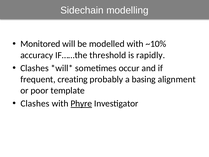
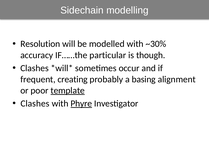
Monitored: Monitored -> Resolution
~10%: ~10% -> ~30%
threshold: threshold -> particular
rapidly: rapidly -> though
template underline: none -> present
